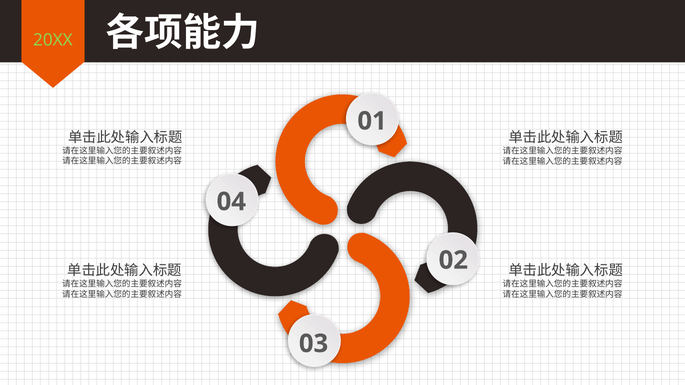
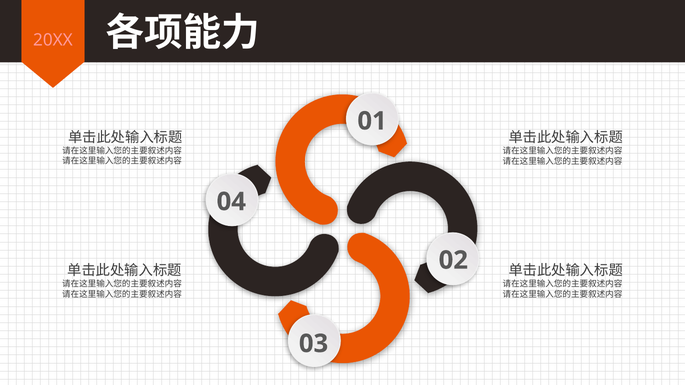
20XX colour: light green -> pink
